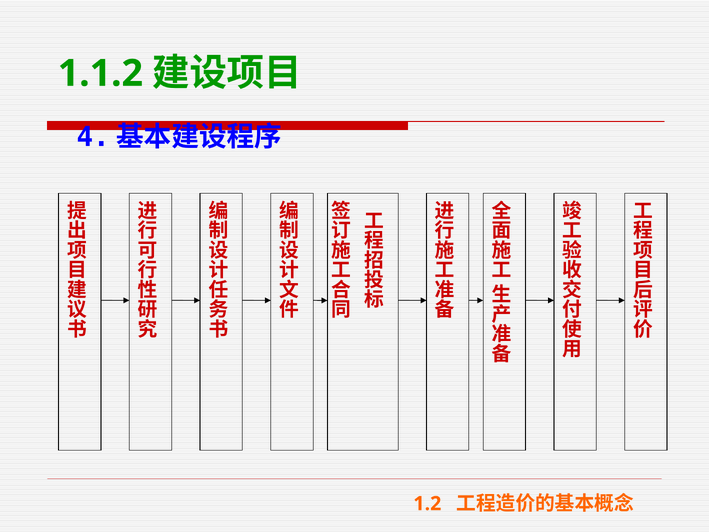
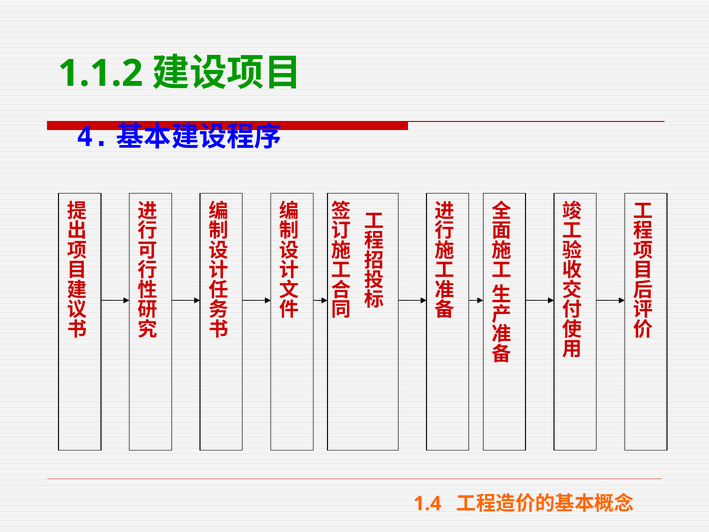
1.2: 1.2 -> 1.4
